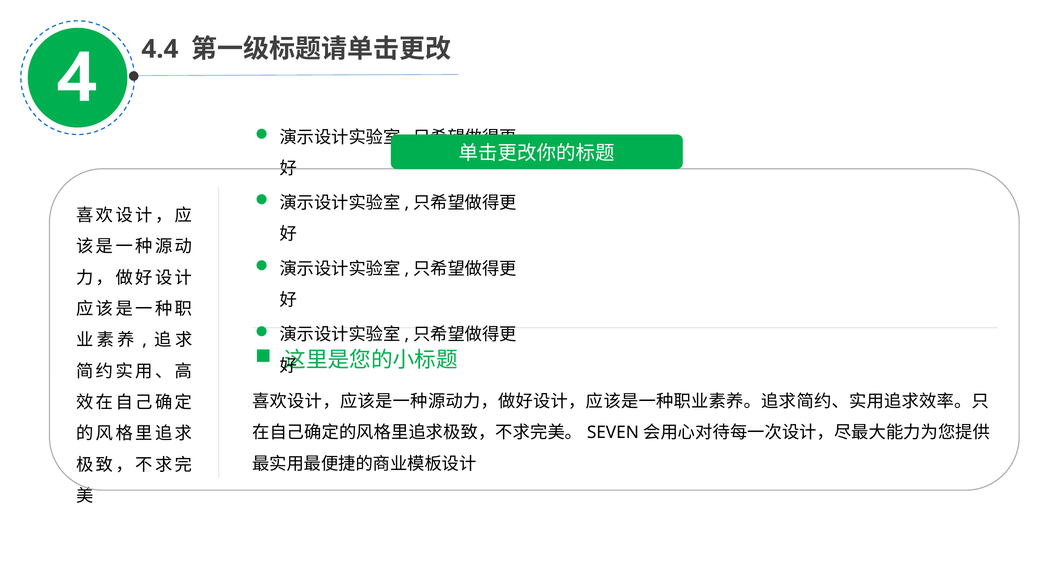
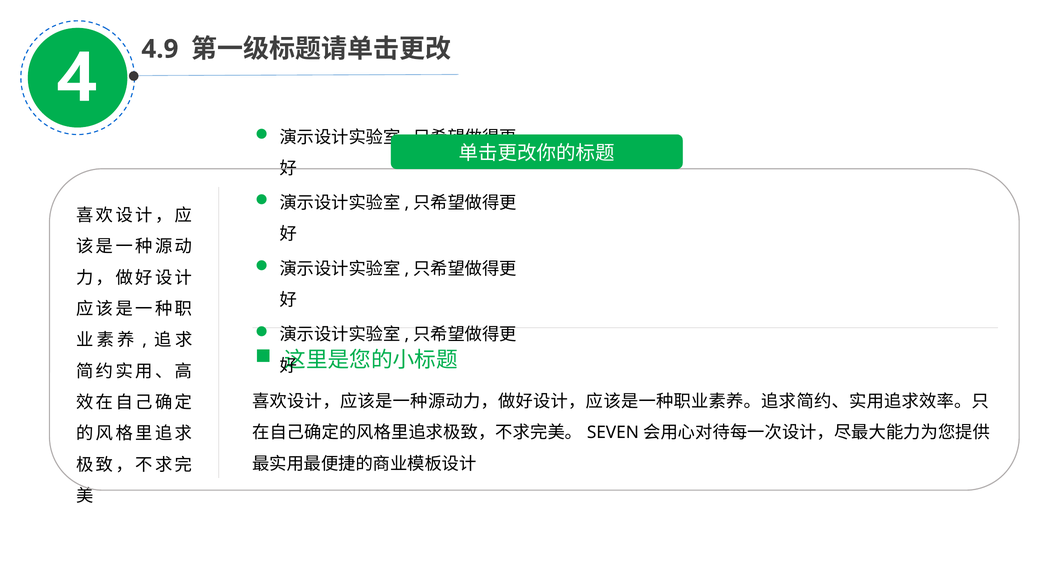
4.4: 4.4 -> 4.9
